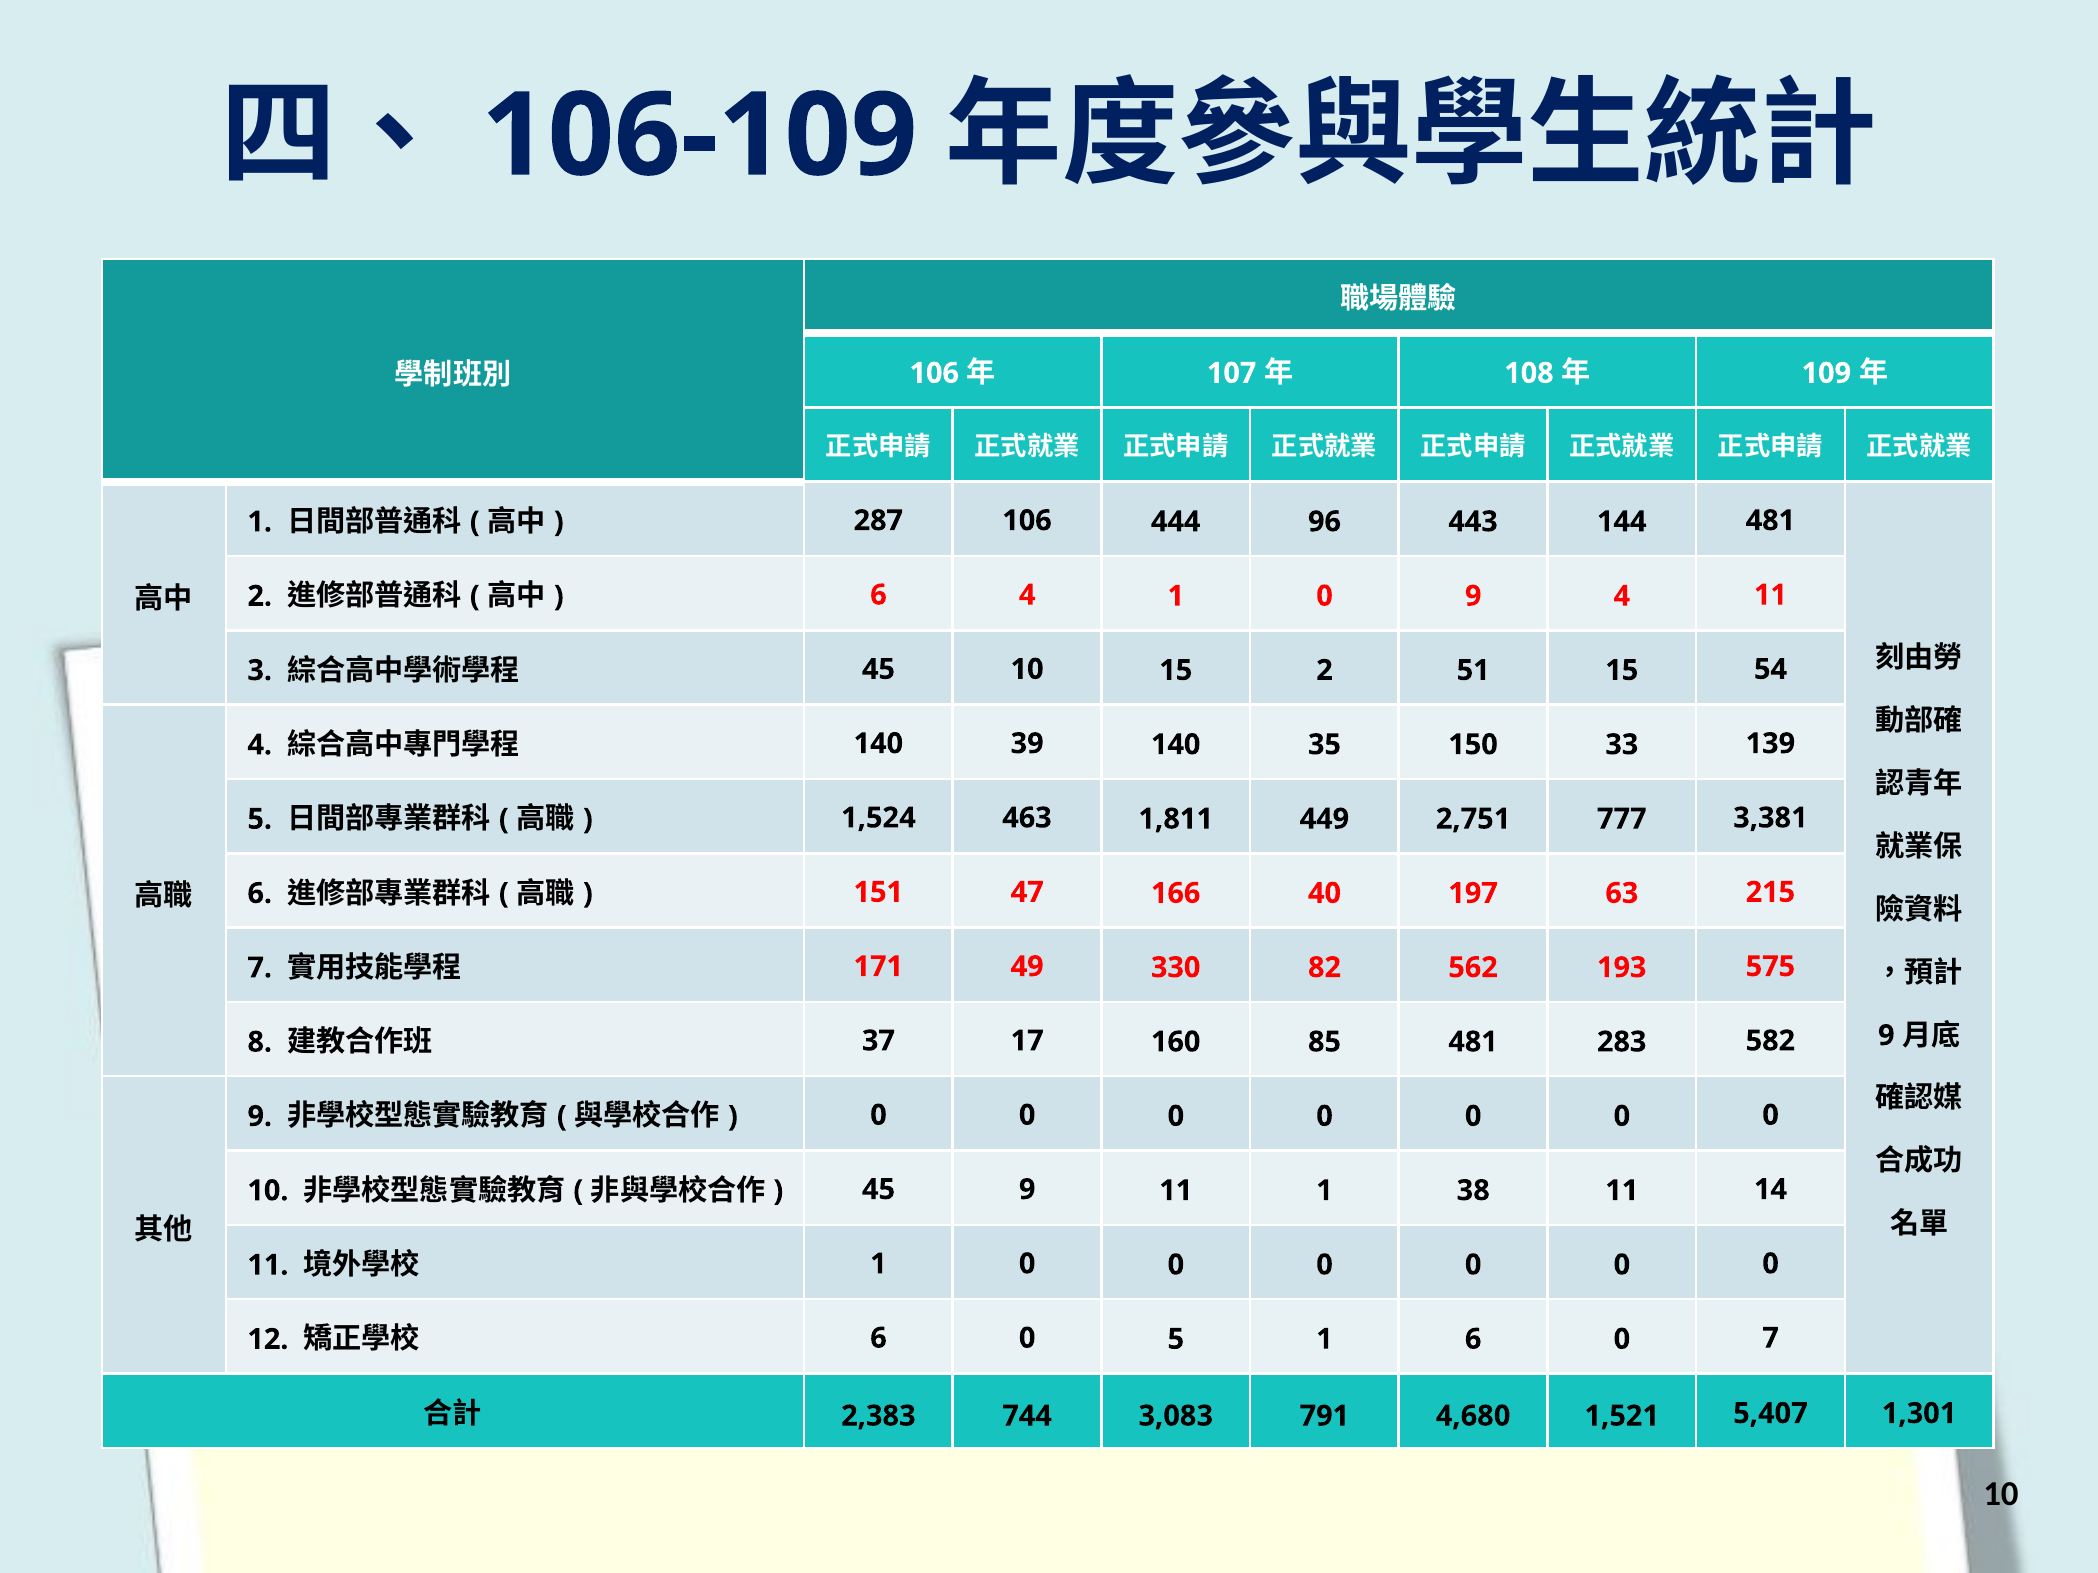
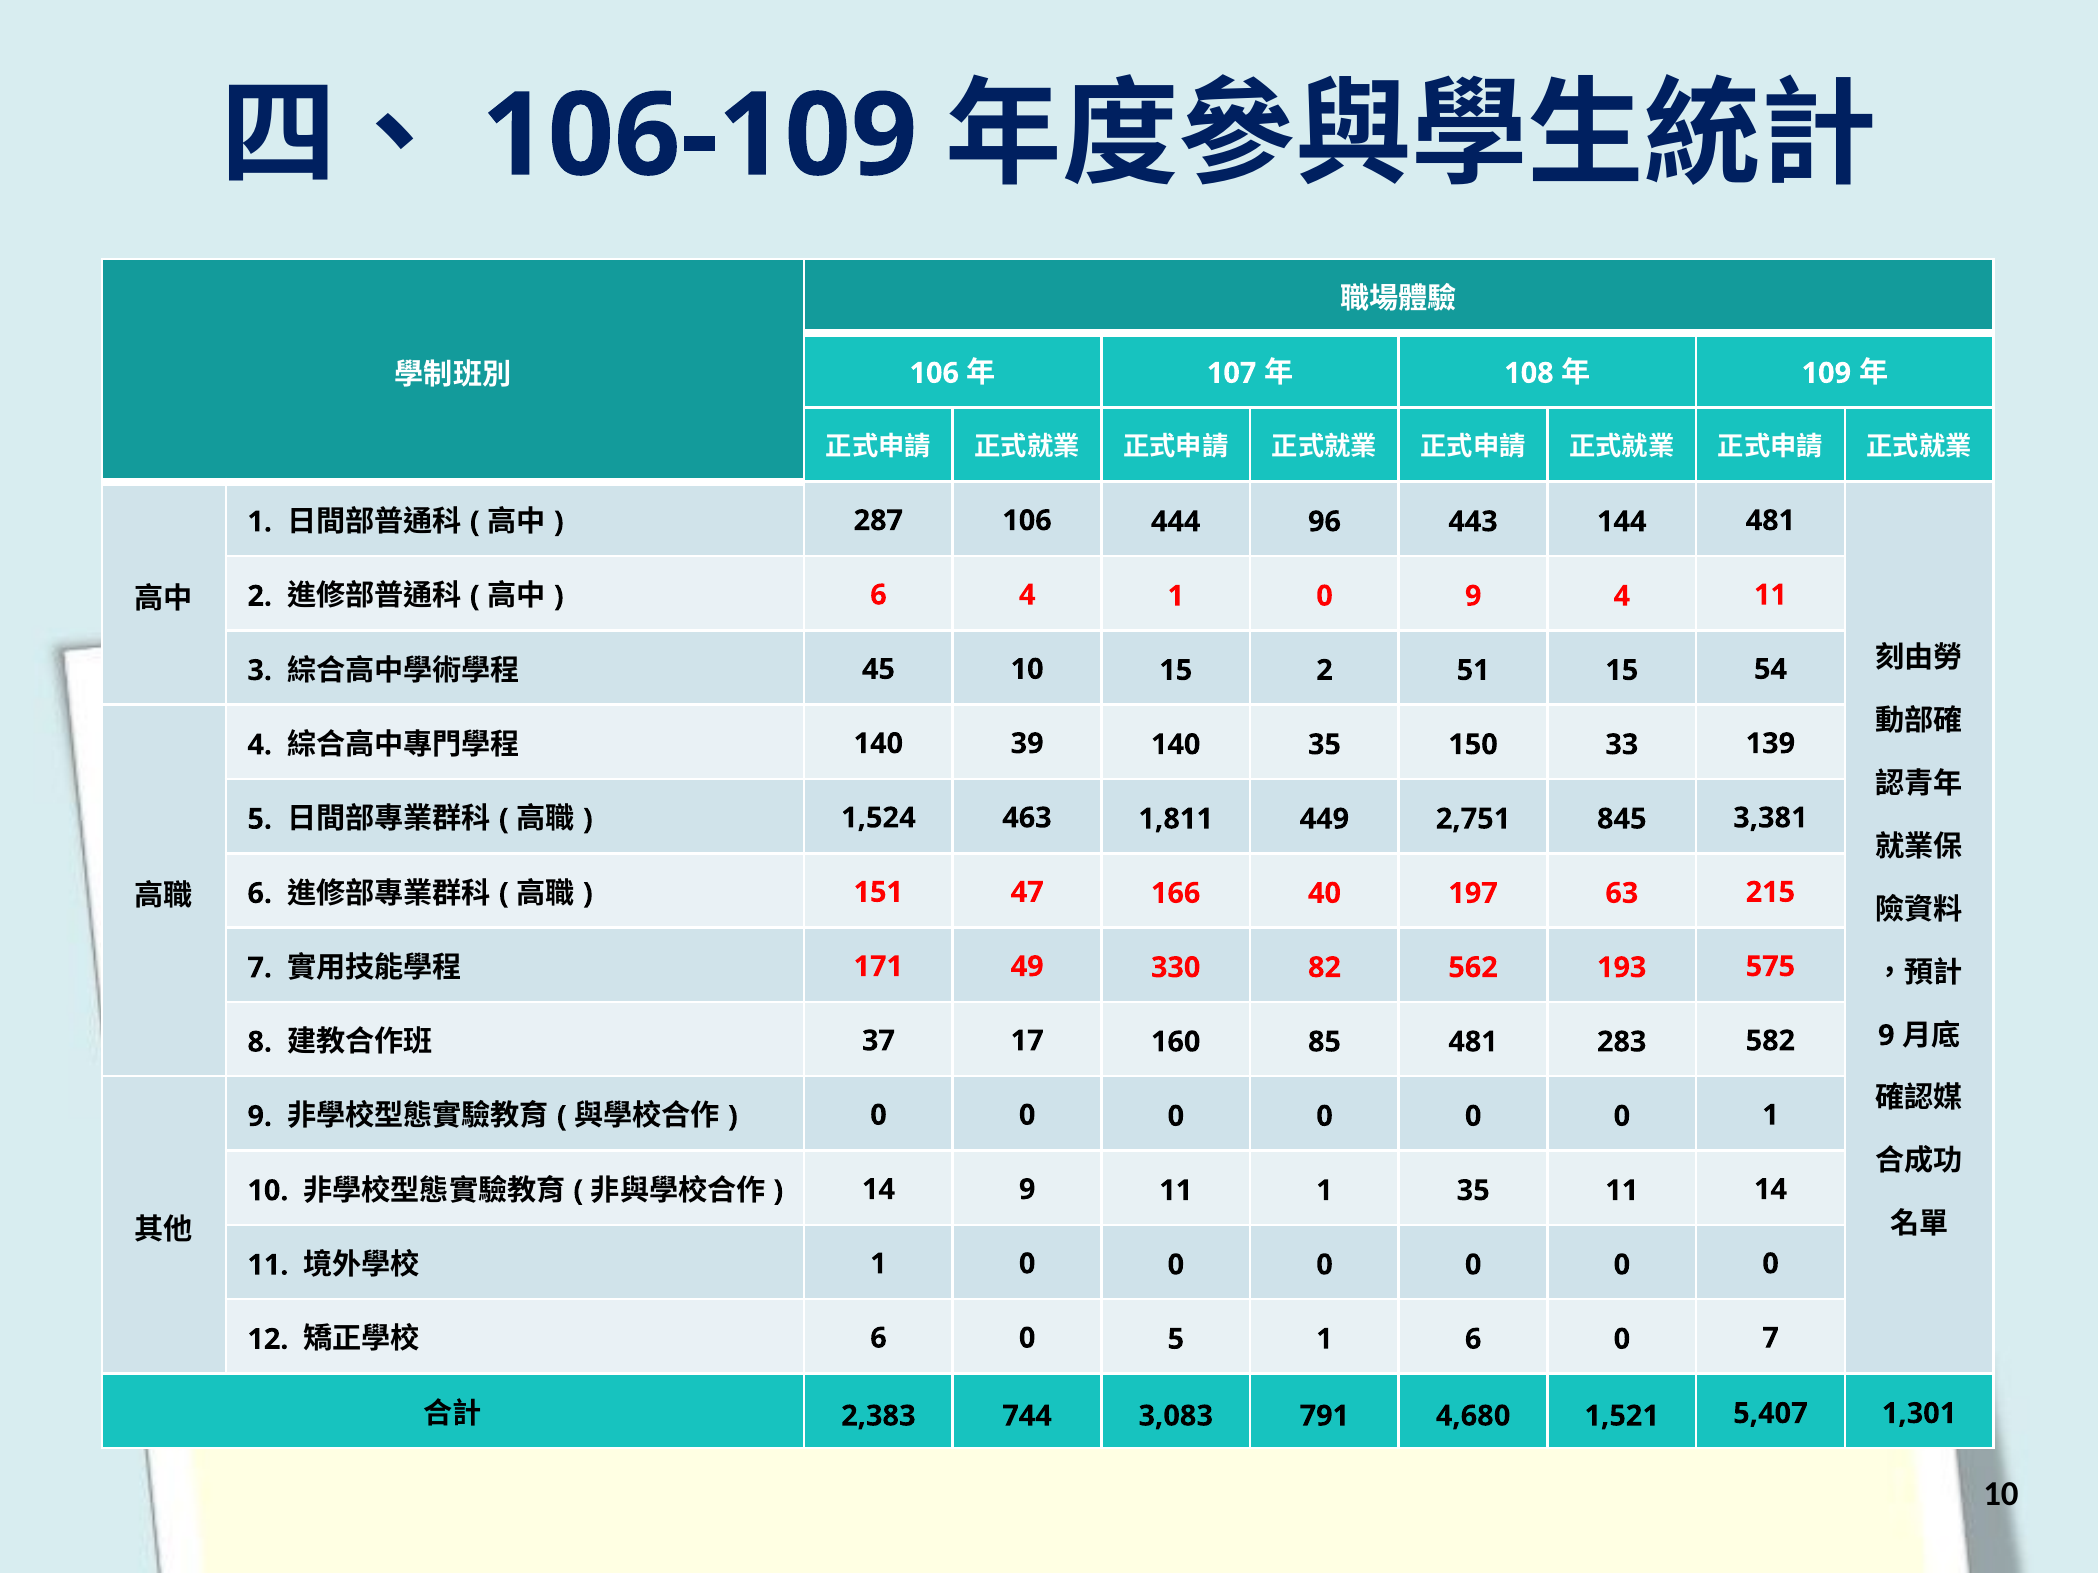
777: 777 -> 845
0 at (1771, 1115): 0 -> 1
45 at (879, 1190): 45 -> 14
1 38: 38 -> 35
